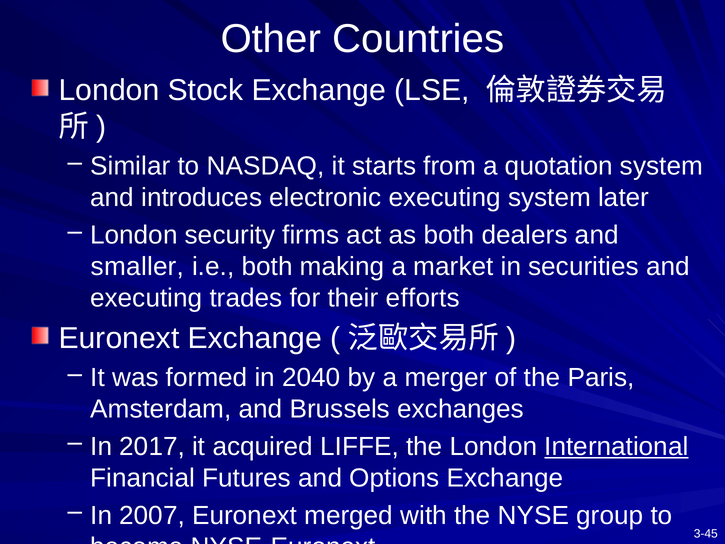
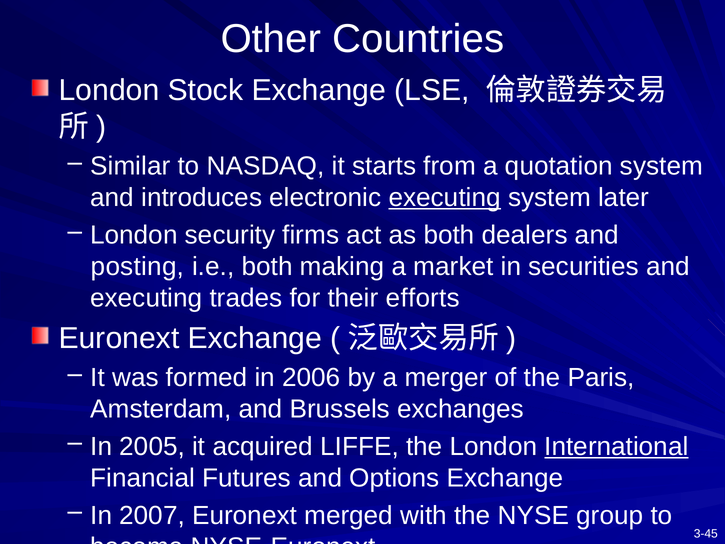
executing at (445, 198) underline: none -> present
smaller: smaller -> posting
2040: 2040 -> 2006
2017: 2017 -> 2005
